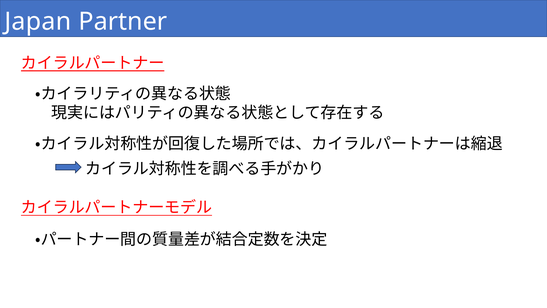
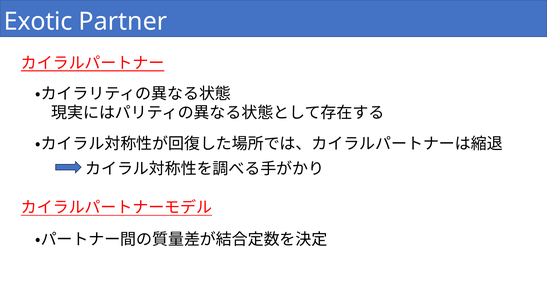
Japan: Japan -> Exotic
